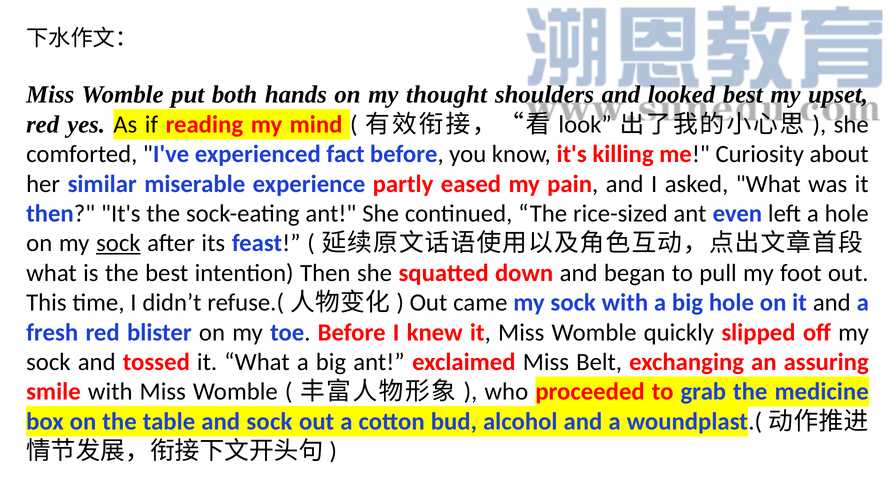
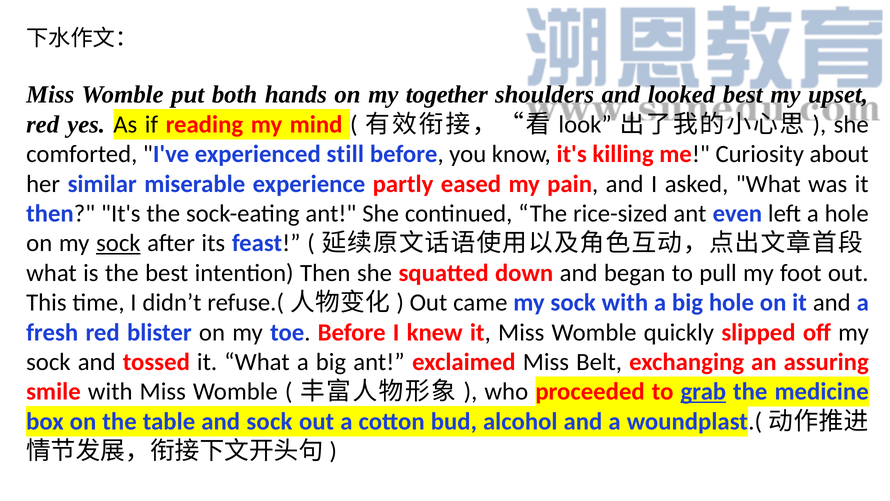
thought: thought -> together
fact: fact -> still
grab underline: none -> present
